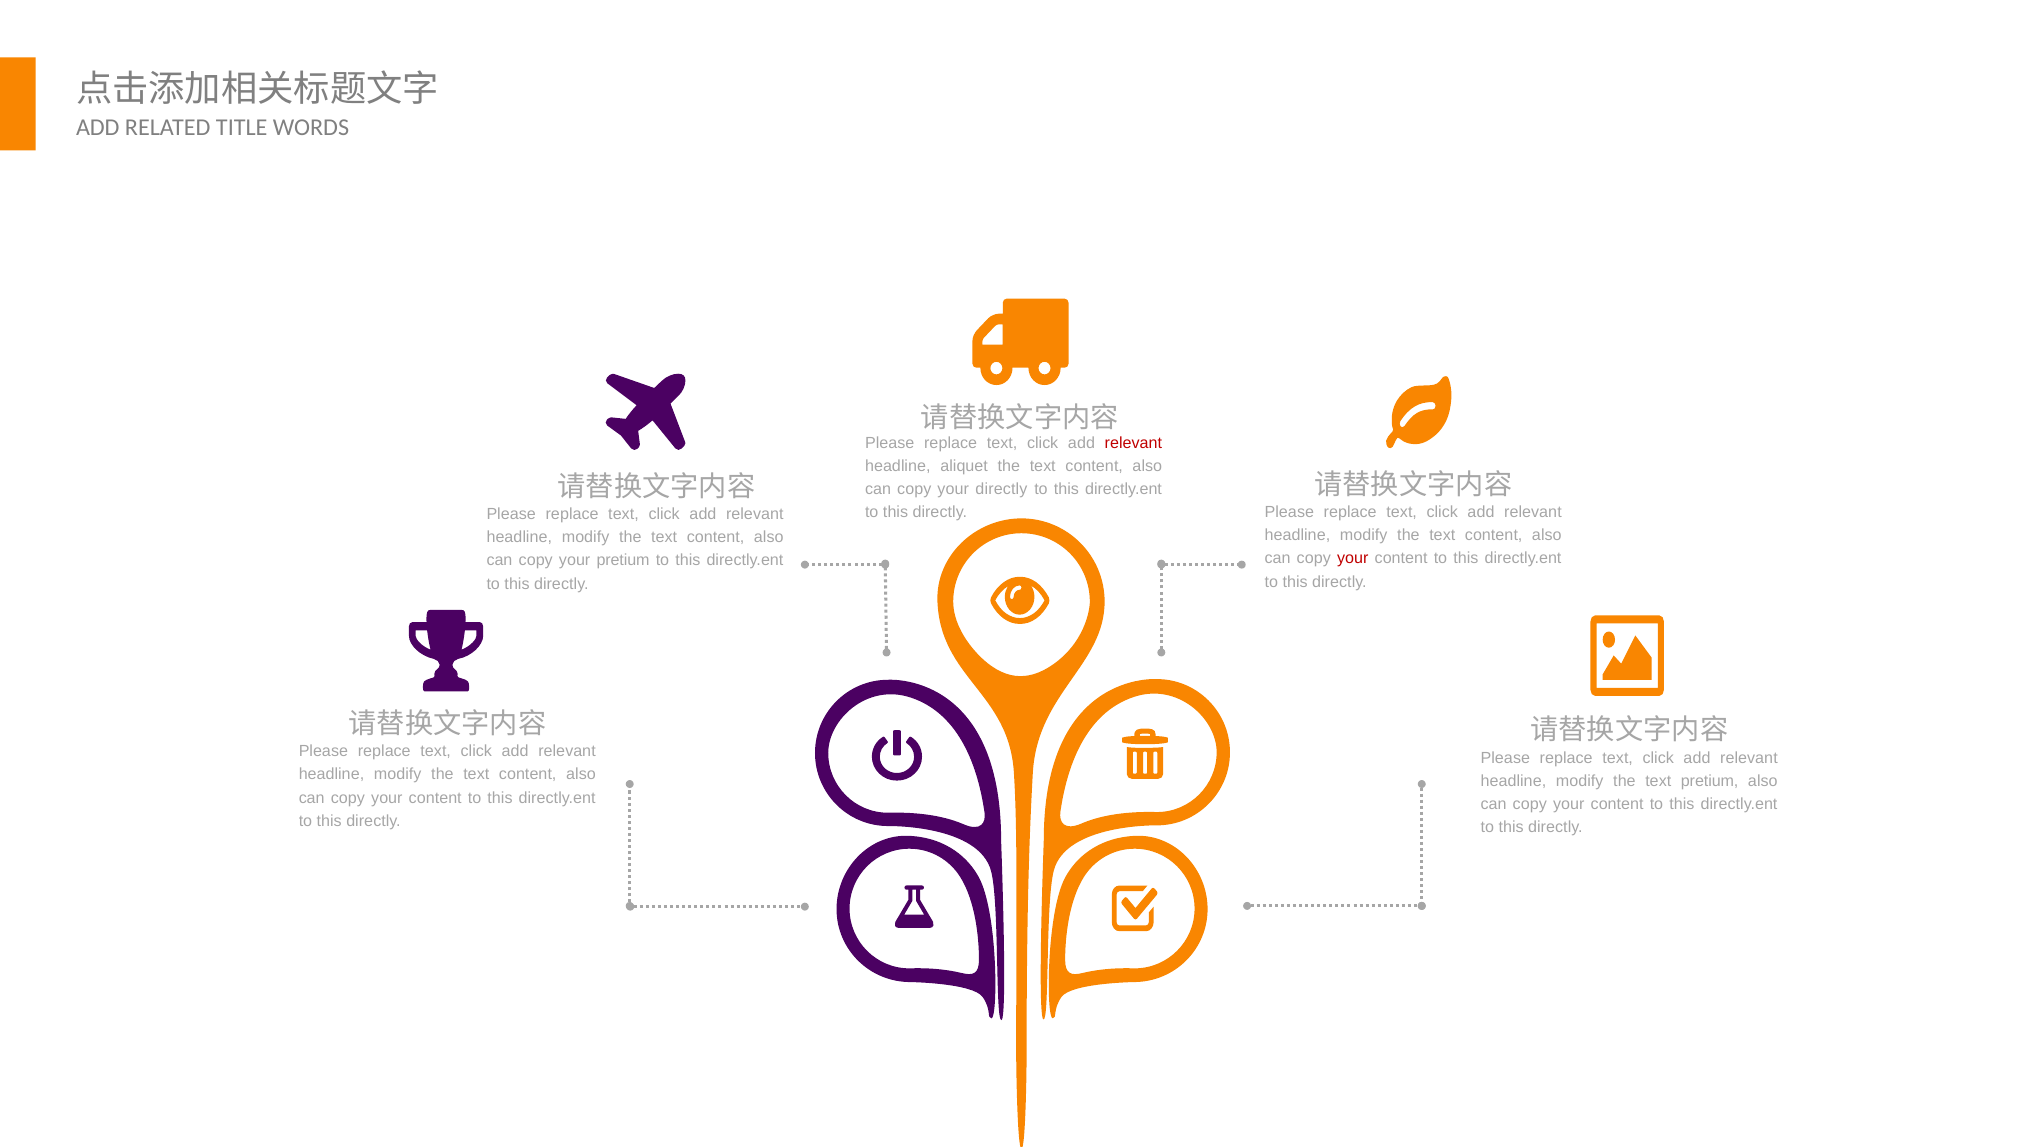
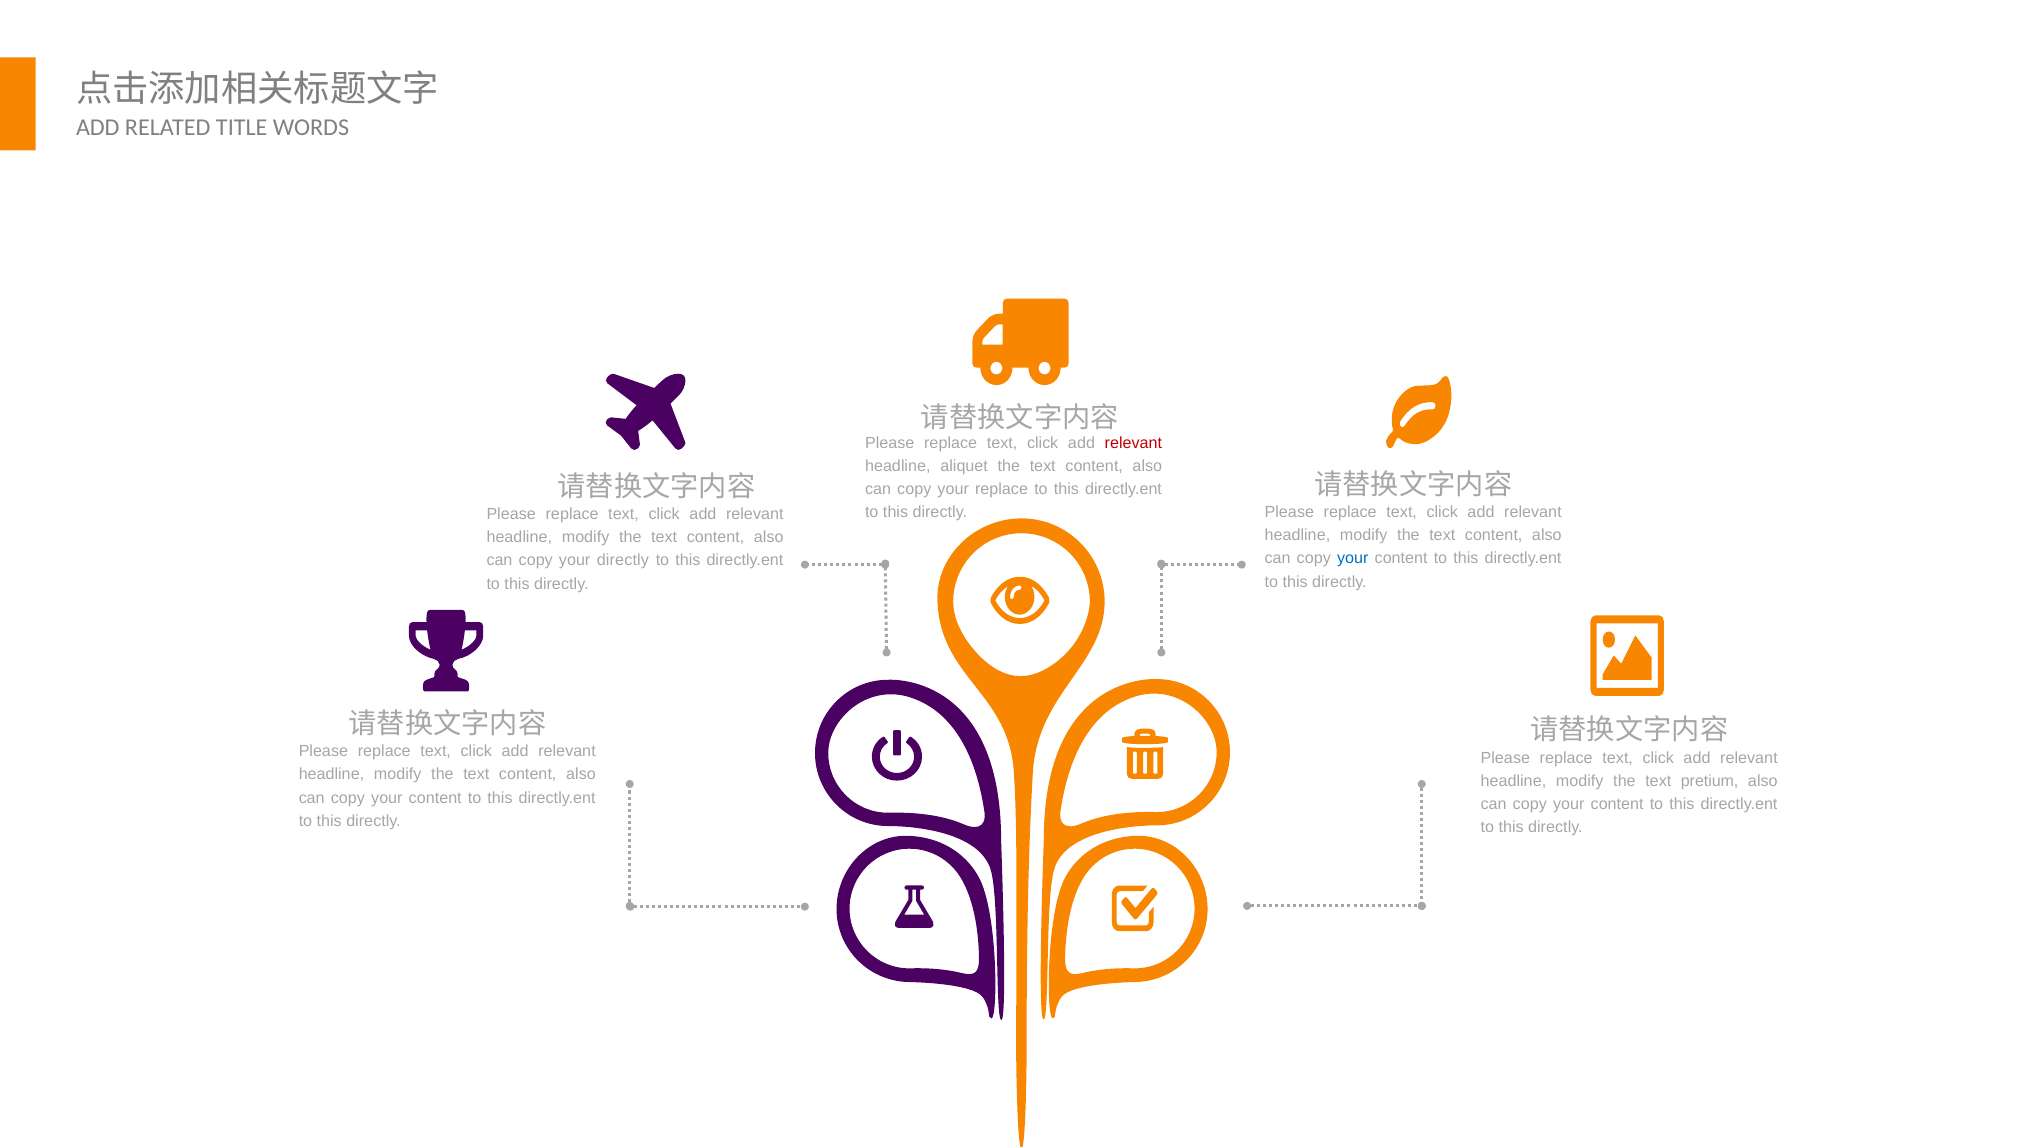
your directly: directly -> replace
your at (1353, 559) colour: red -> blue
your pretium: pretium -> directly
